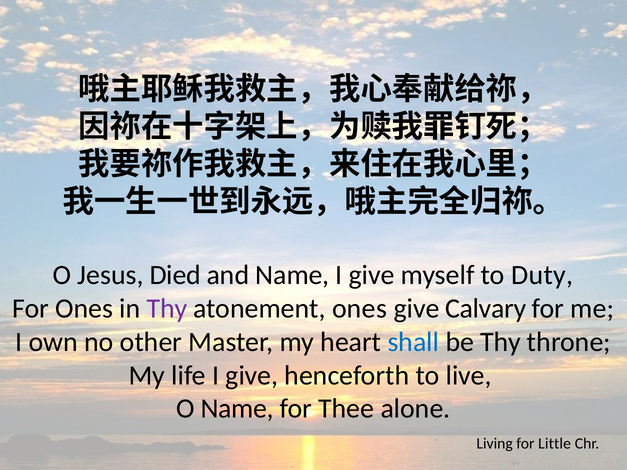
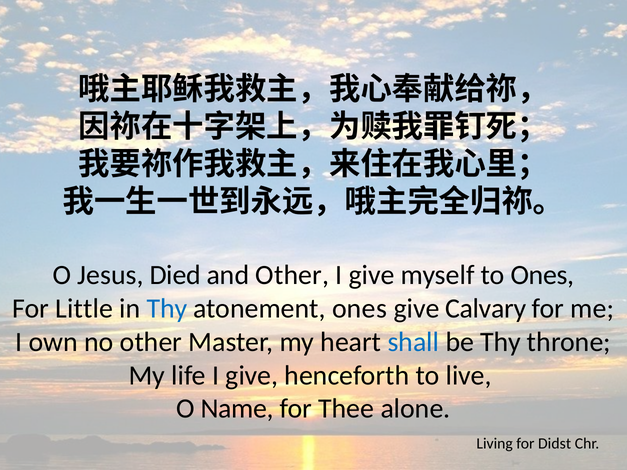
and Name: Name -> Other
to Duty: Duty -> Ones
For Ones: Ones -> Little
Thy at (167, 309) colour: purple -> blue
Little: Little -> Didst
